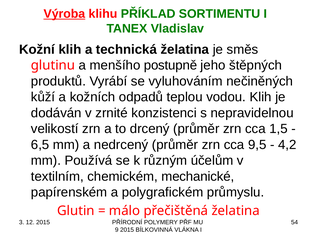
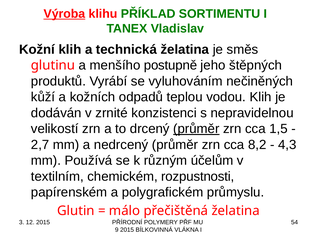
průměr at (196, 129) underline: none -> present
6,5: 6,5 -> 2,7
9,5: 9,5 -> 8,2
4,2: 4,2 -> 4,3
mechanické: mechanické -> rozpustnosti
